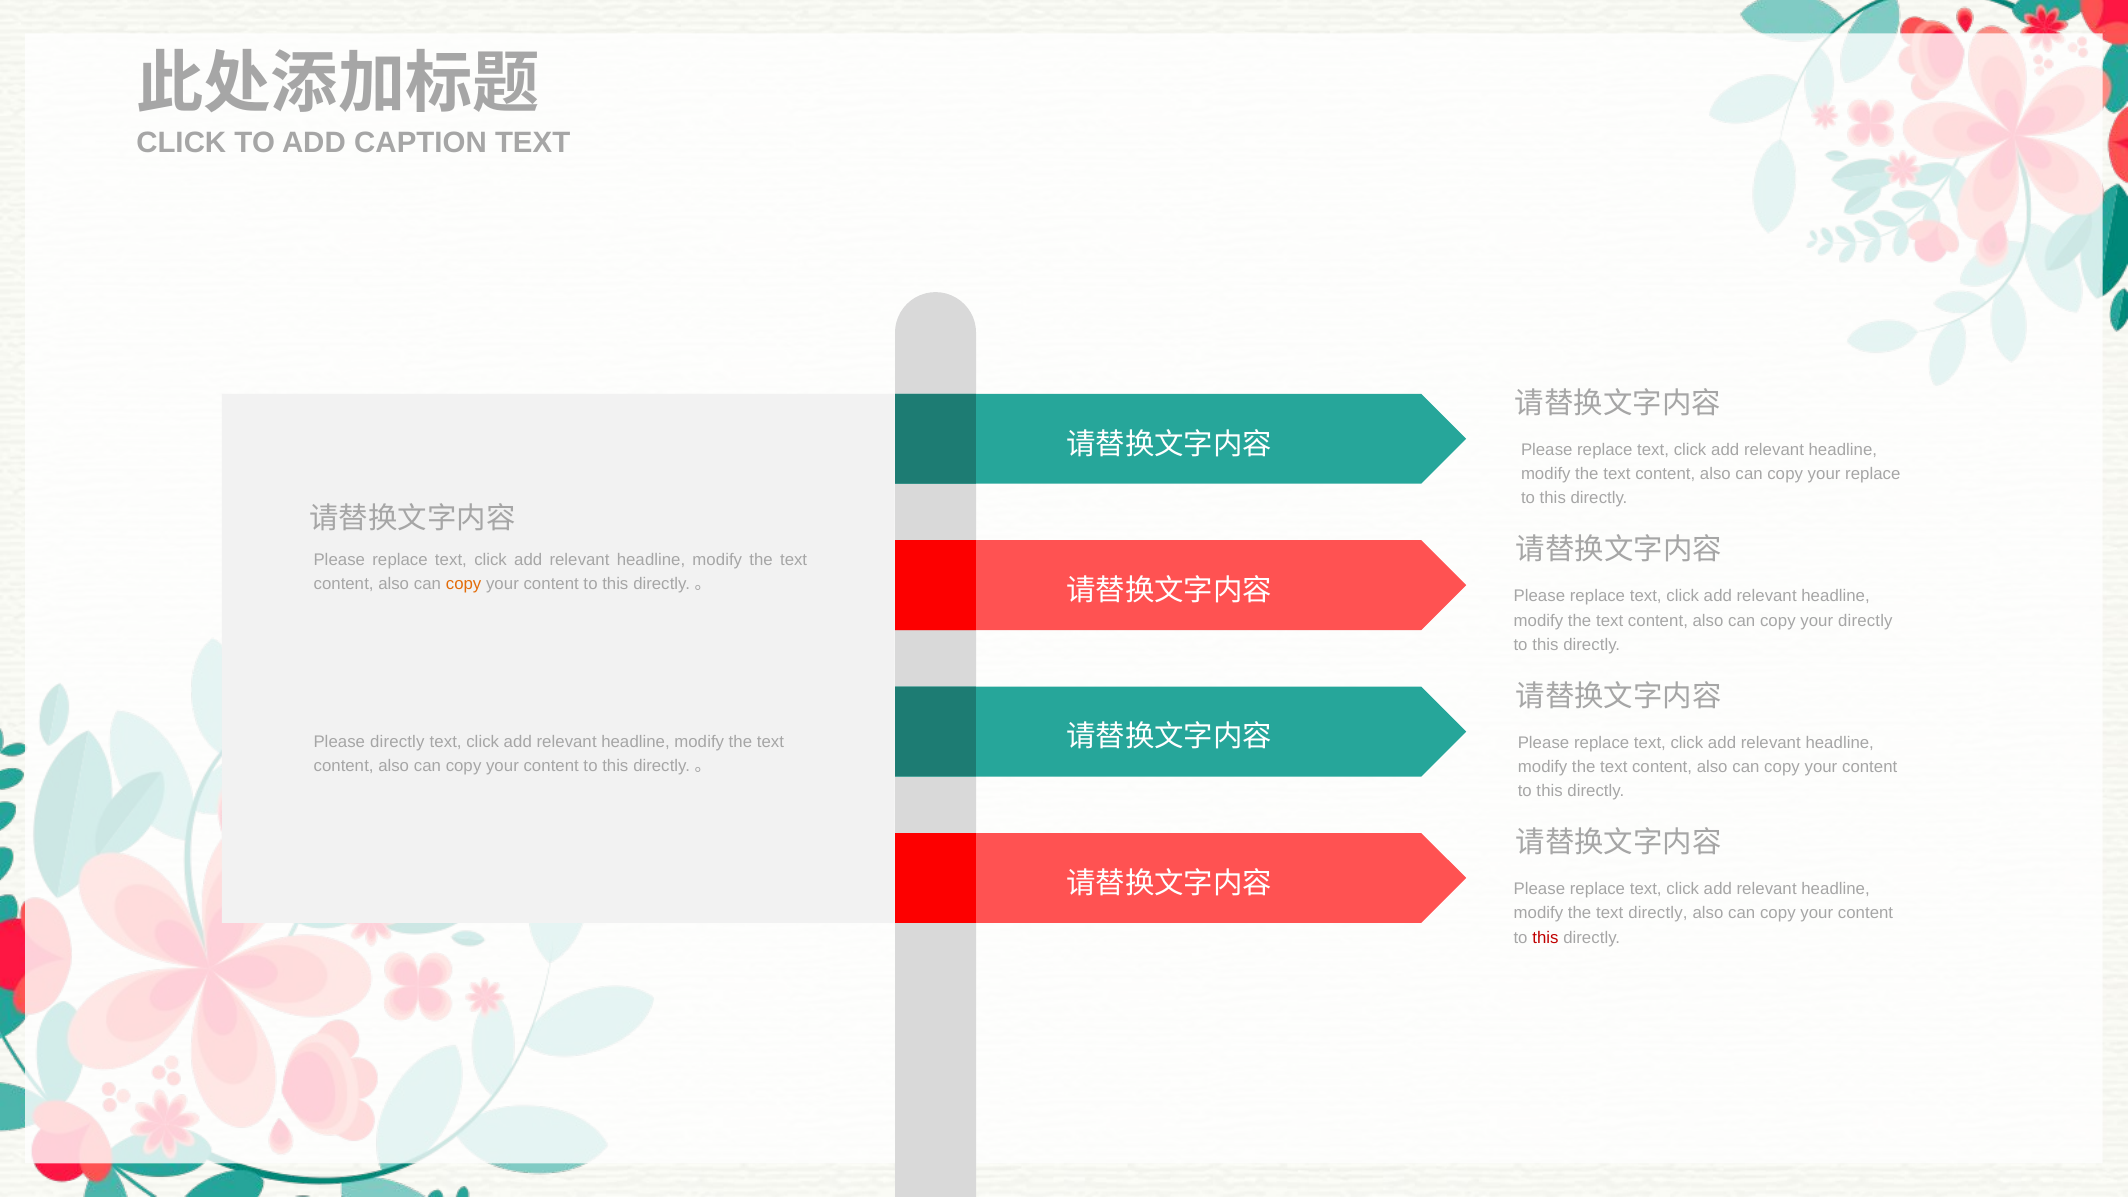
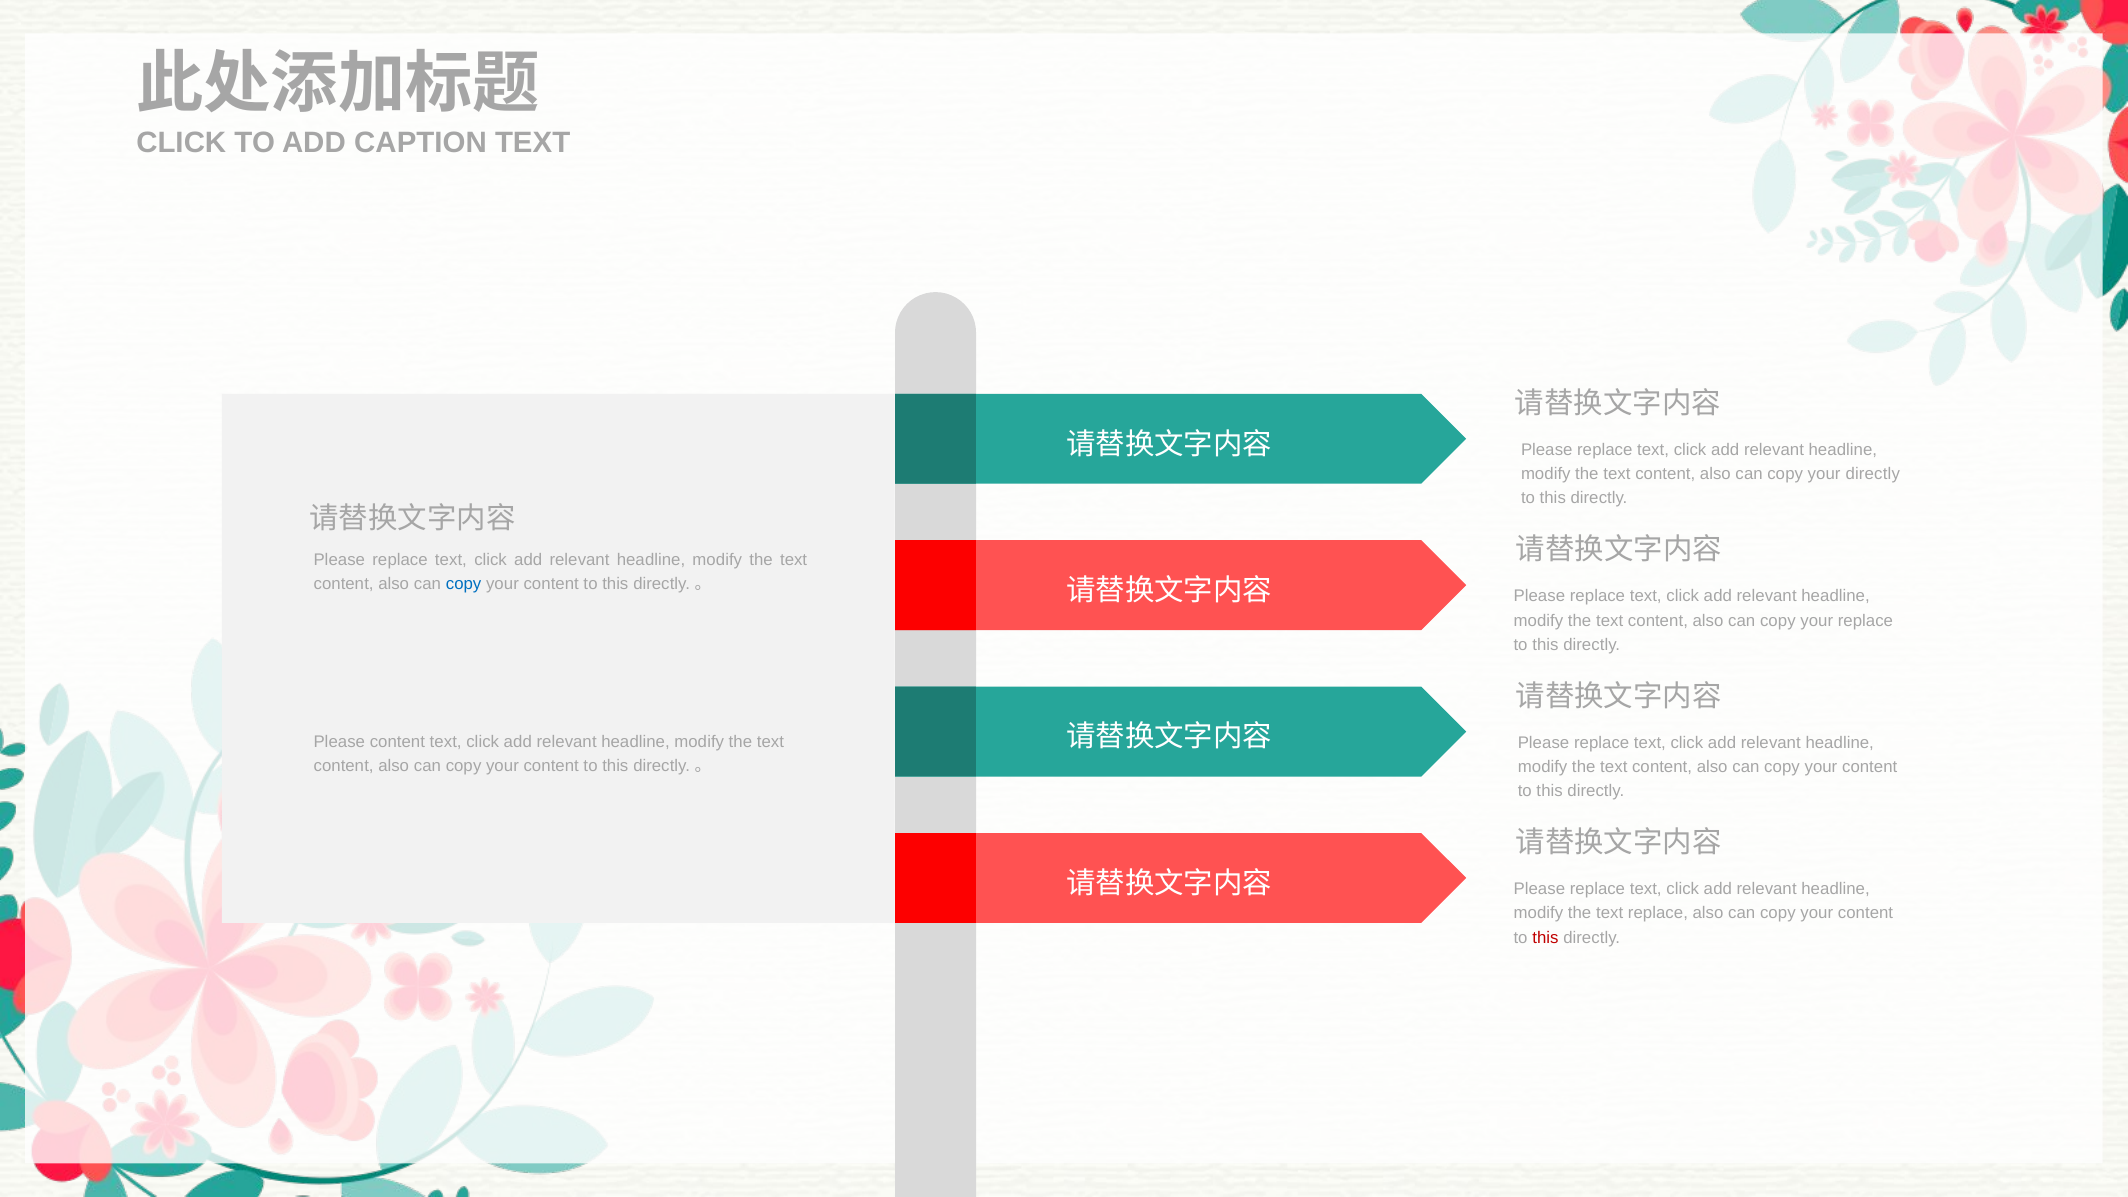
your replace: replace -> directly
copy at (464, 584) colour: orange -> blue
your directly: directly -> replace
Please directly: directly -> content
text directly: directly -> replace
